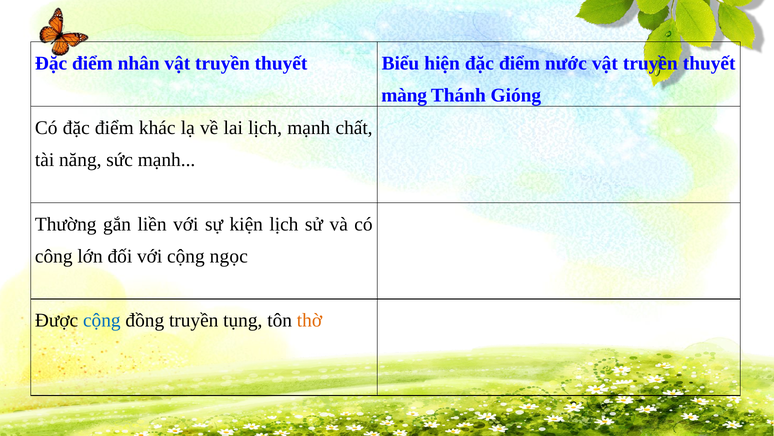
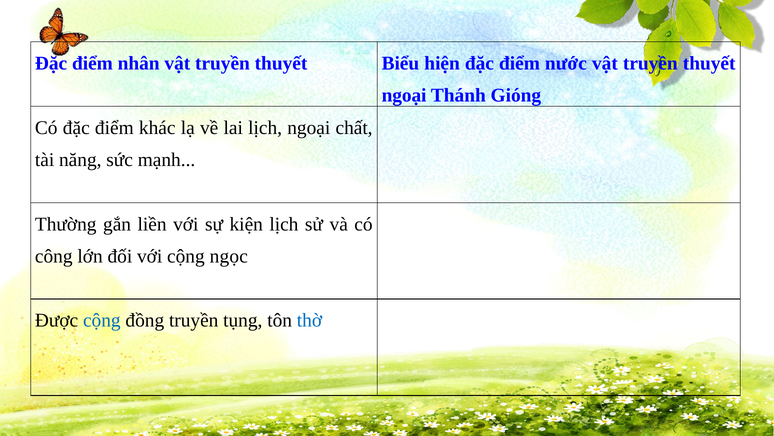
màng at (404, 95): màng -> ngoại
lịch mạnh: mạnh -> ngoại
thờ colour: orange -> blue
